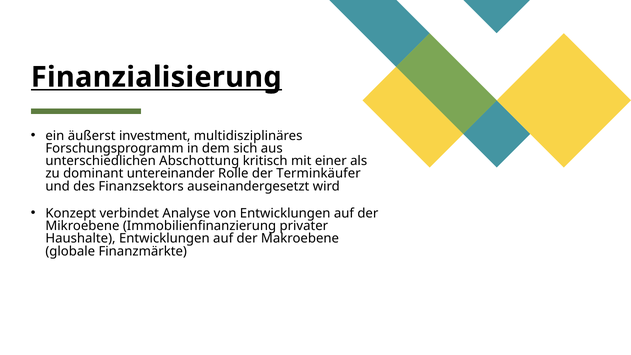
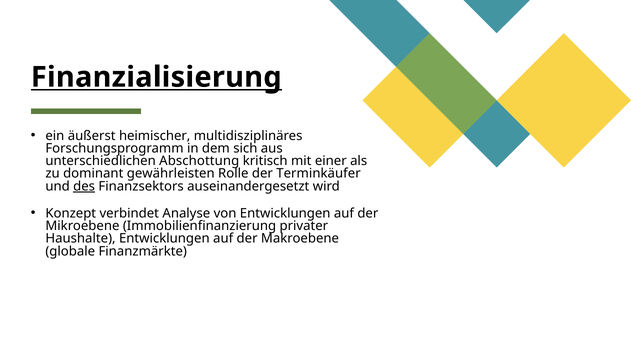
investment: investment -> heimischer
untereinander: untereinander -> gewährleisten
des underline: none -> present
